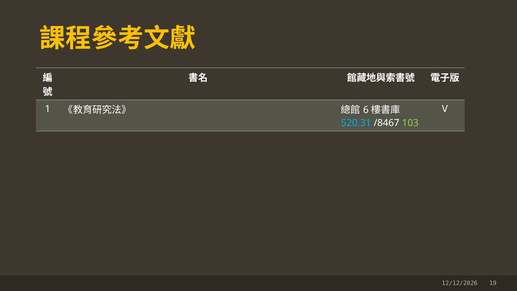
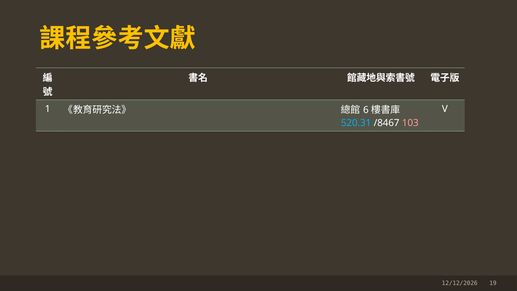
103 colour: light green -> pink
